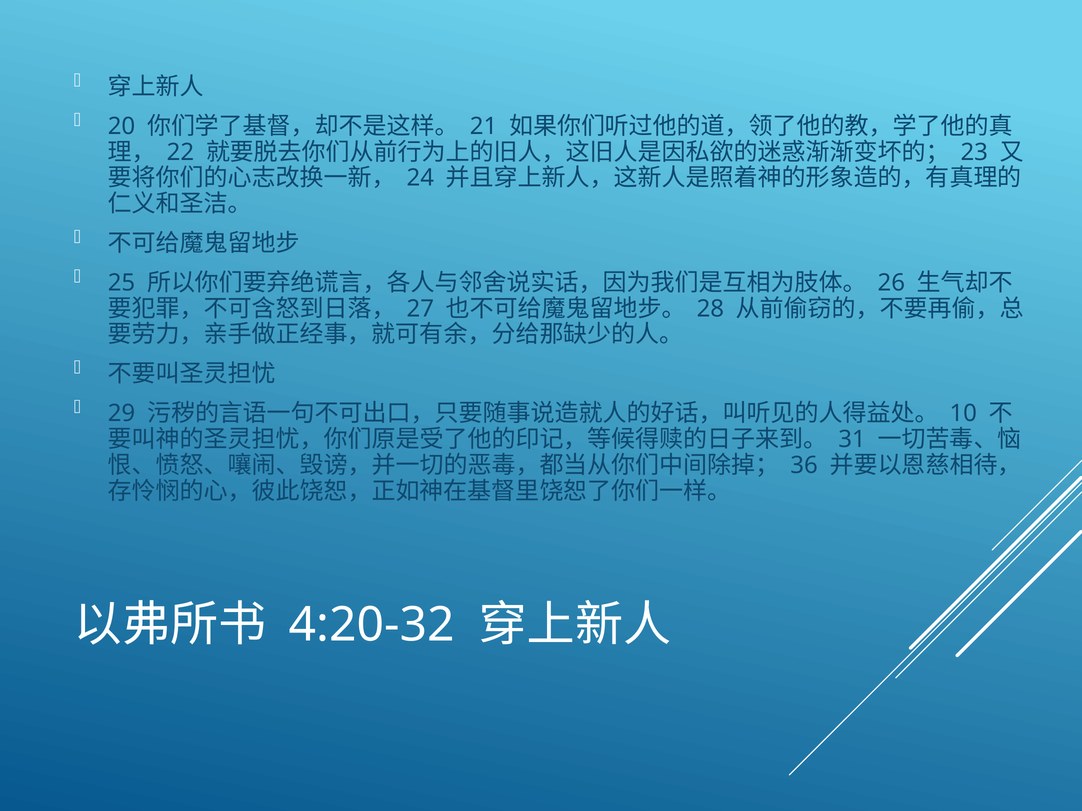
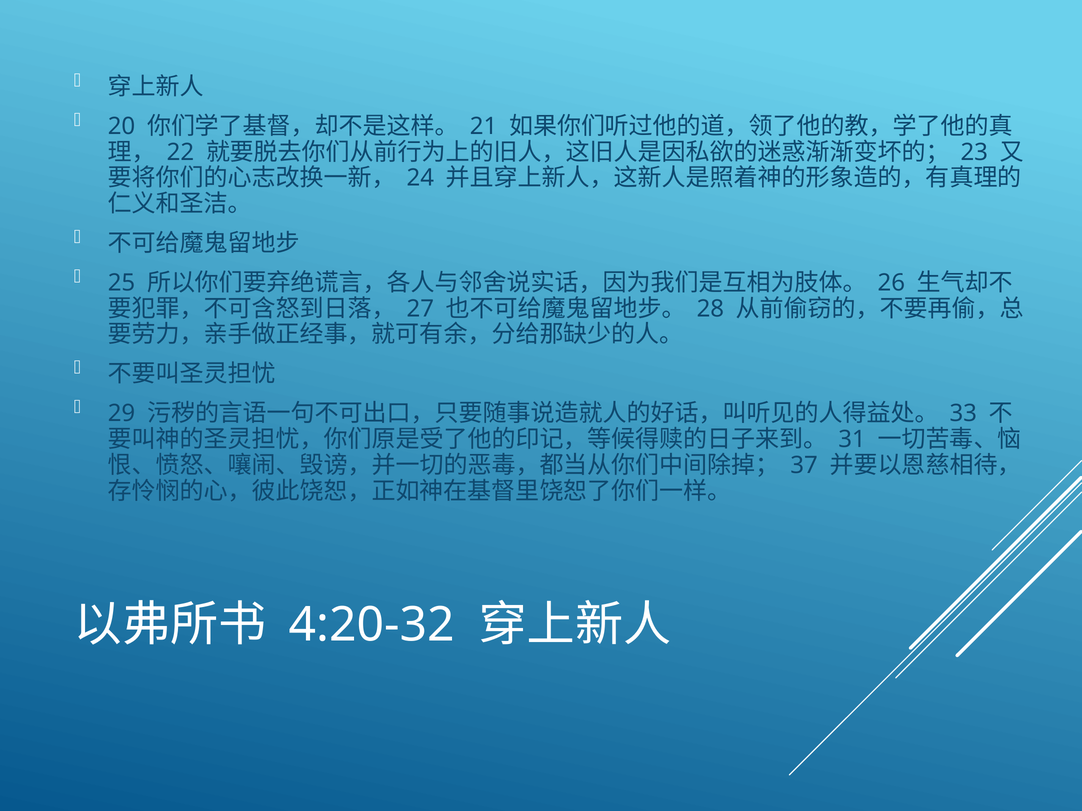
10: 10 -> 33
36: 36 -> 37
